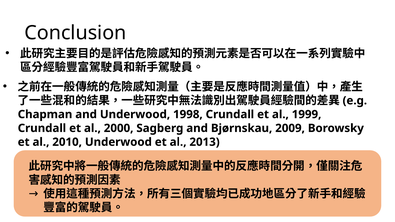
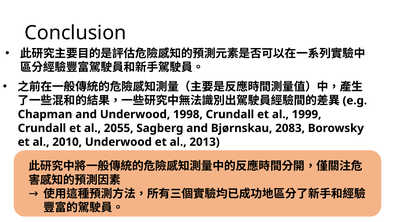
2000: 2000 -> 2055
2009: 2009 -> 2083
